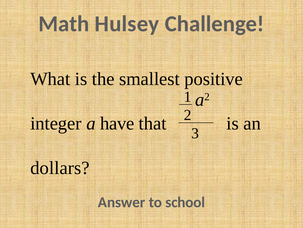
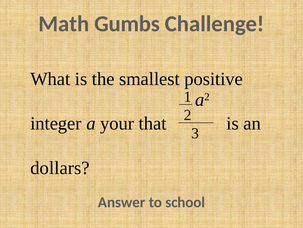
Hulsey: Hulsey -> Gumbs
have: have -> your
